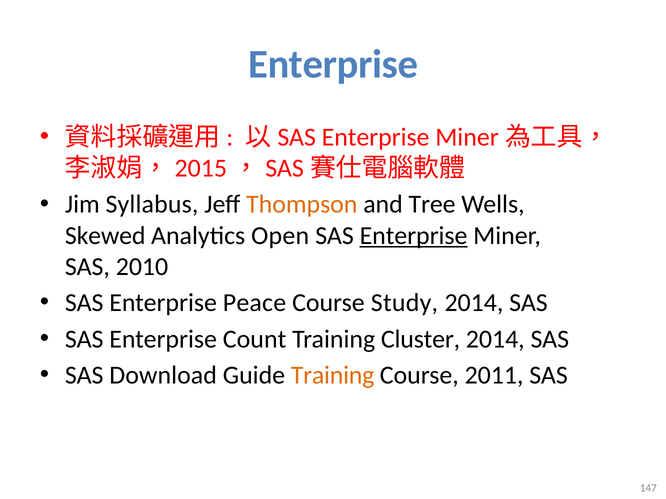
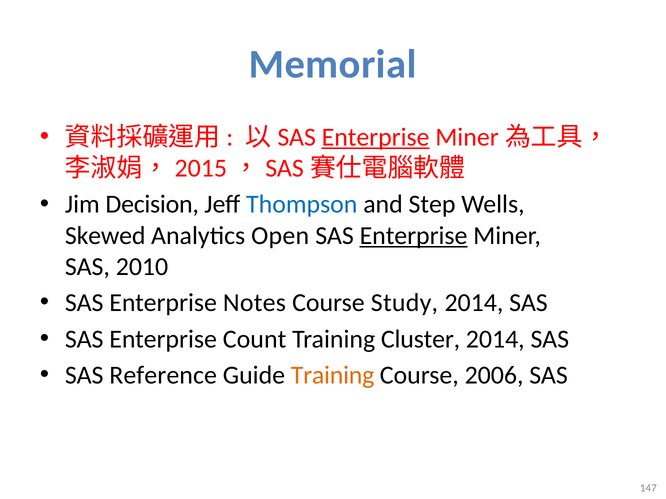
Enterprise at (333, 64): Enterprise -> Memorial
Enterprise at (376, 137) underline: none -> present
Syllabus: Syllabus -> Decision
Thompson colour: orange -> blue
Tree: Tree -> Step
Peace: Peace -> Notes
Download: Download -> Reference
2011: 2011 -> 2006
